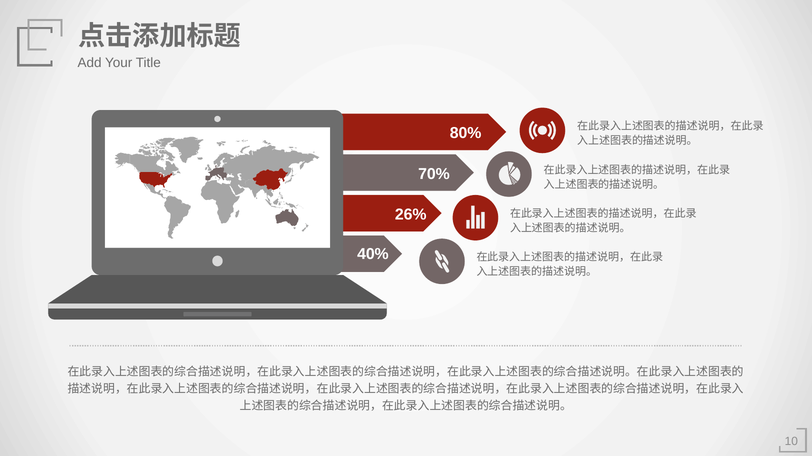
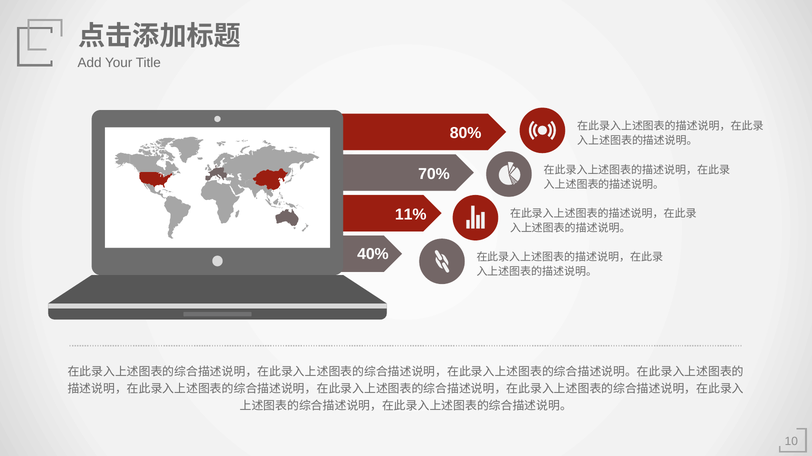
26%: 26% -> 11%
